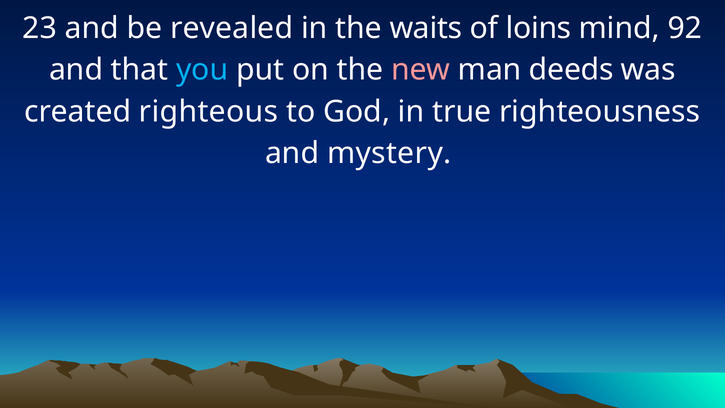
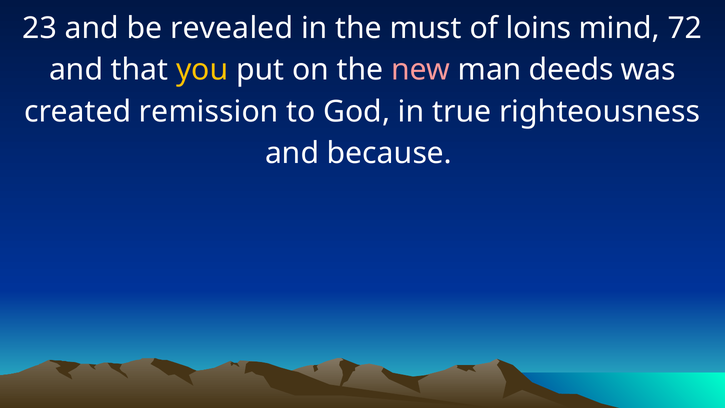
waits: waits -> must
92: 92 -> 72
you colour: light blue -> yellow
righteous: righteous -> remission
mystery: mystery -> because
